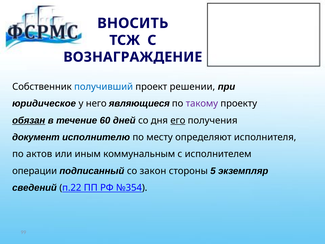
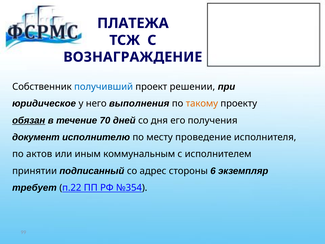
ВНОСИТЬ: ВНОСИТЬ -> ПЛАТЕЖА
являющиеся: являющиеся -> выполнения
такому colour: purple -> orange
60: 60 -> 70
его underline: present -> none
определяют: определяют -> проведение
операции: операции -> принятии
закон: закон -> адрес
5: 5 -> 6
сведений: сведений -> требует
